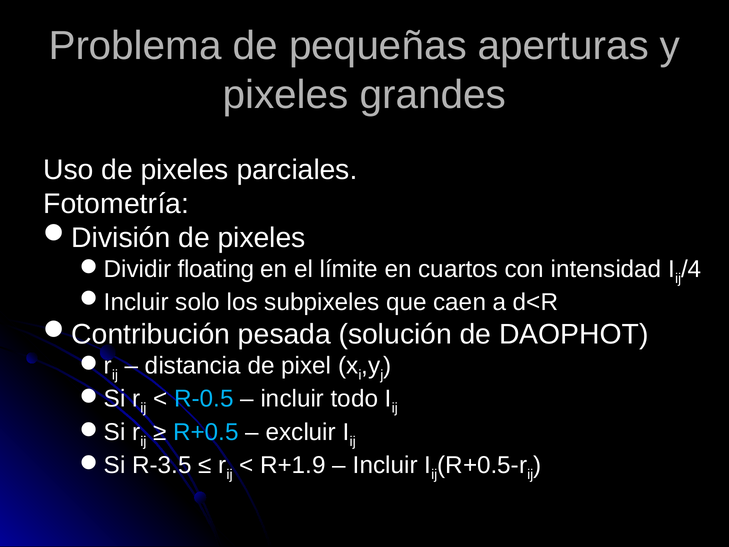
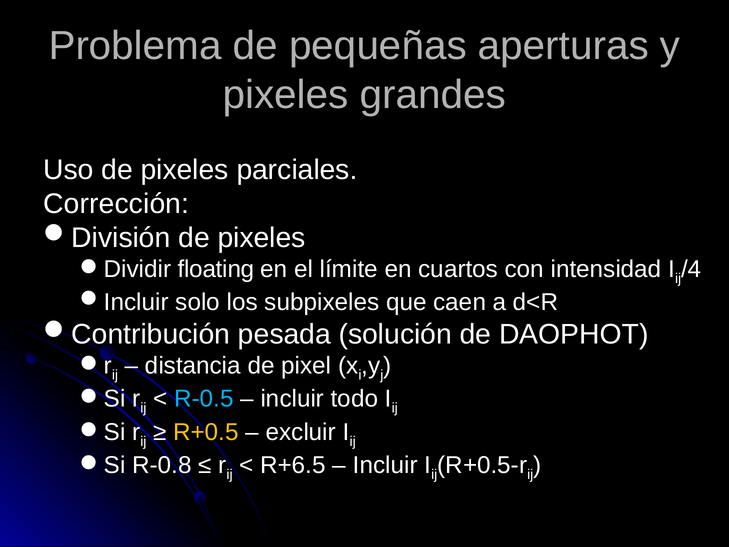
Fotometría: Fotometría -> Corrección
R+0.5 colour: light blue -> yellow
R-3.5: R-3.5 -> R-0.8
R+1.9: R+1.9 -> R+6.5
